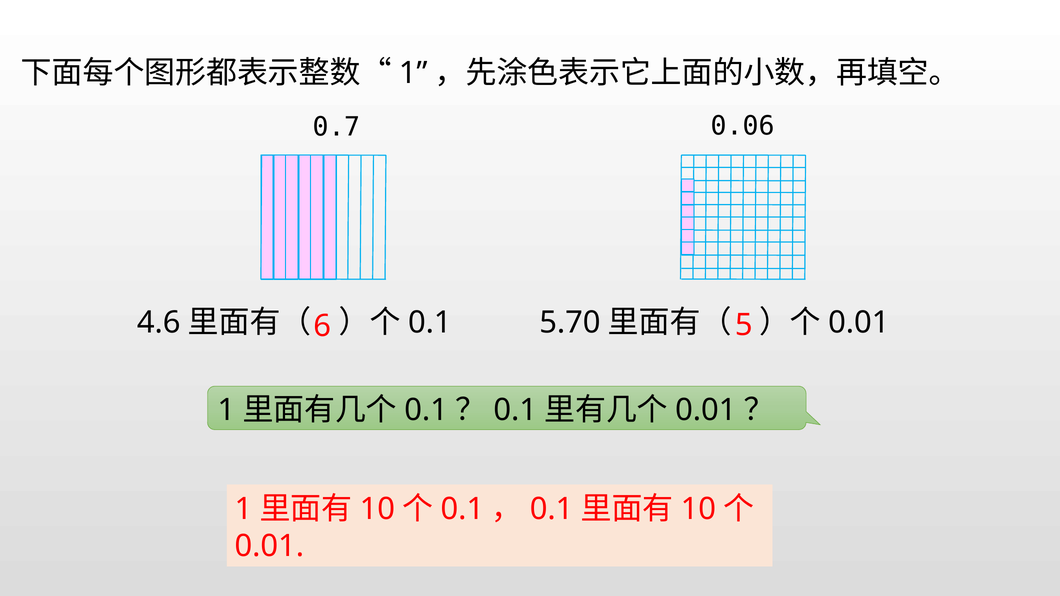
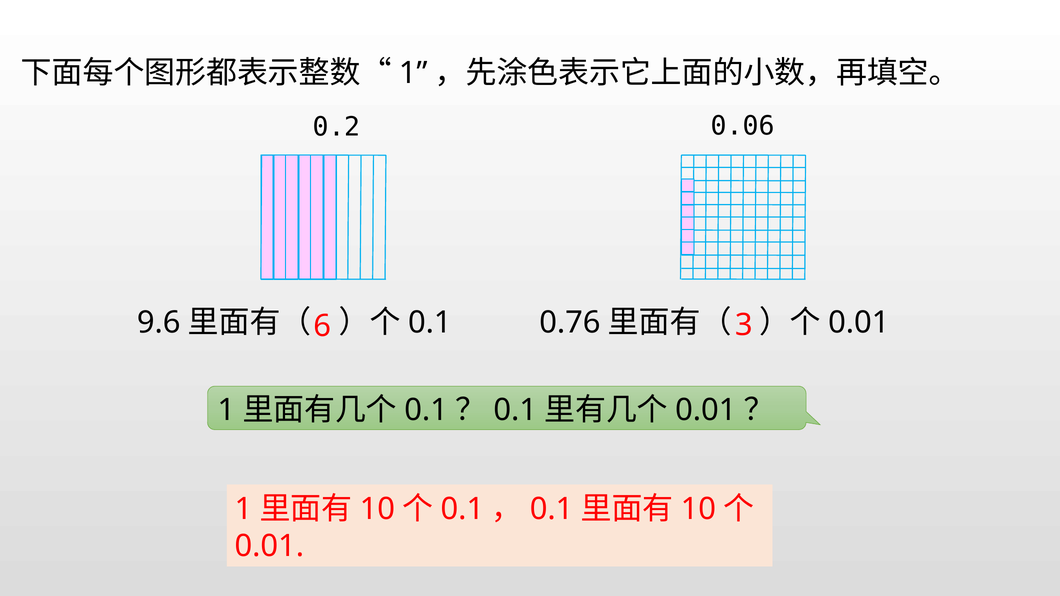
0.7: 0.7 -> 0.2
4.6: 4.6 -> 9.6
5.70: 5.70 -> 0.76
5: 5 -> 3
